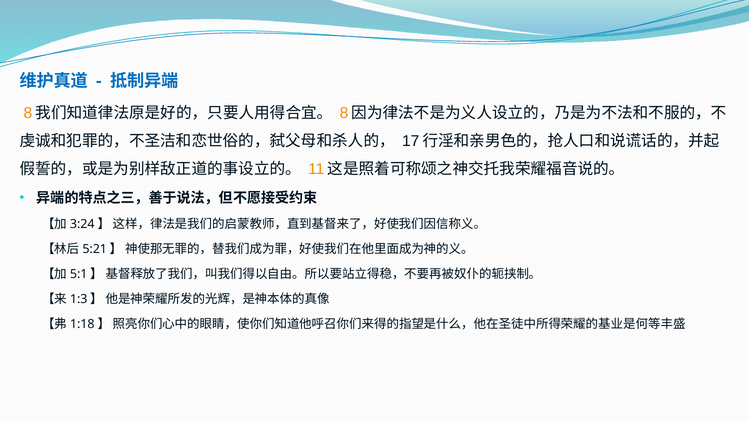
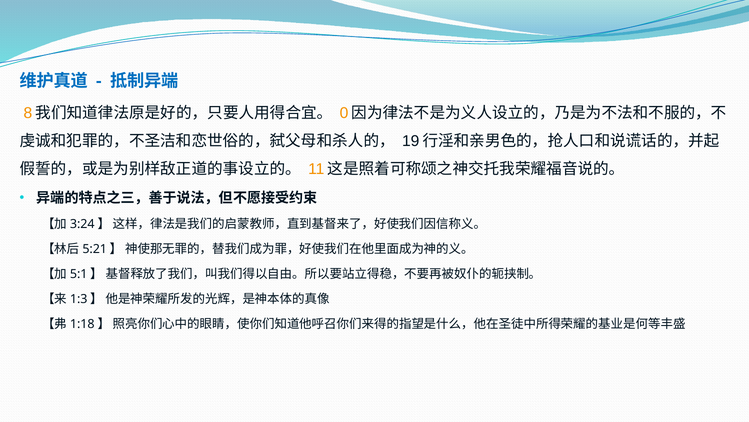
8 at (344, 113): 8 -> 0
17: 17 -> 19
